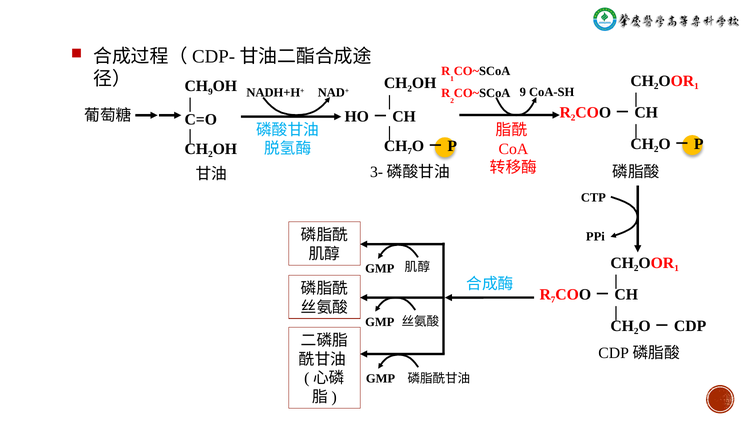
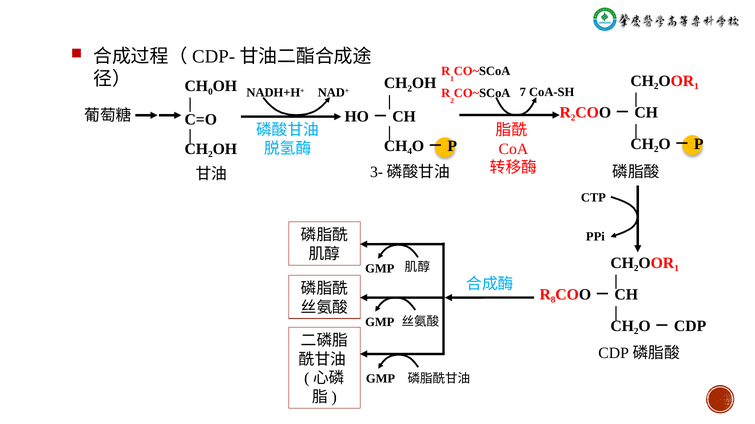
9 at (210, 92): 9 -> 0
9 at (523, 92): 9 -> 7
7 at (410, 152): 7 -> 4
7 at (553, 300): 7 -> 8
